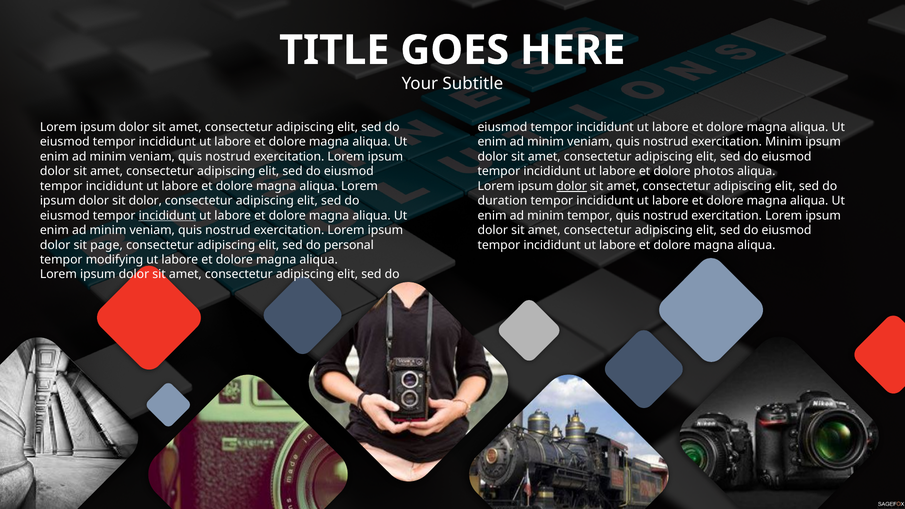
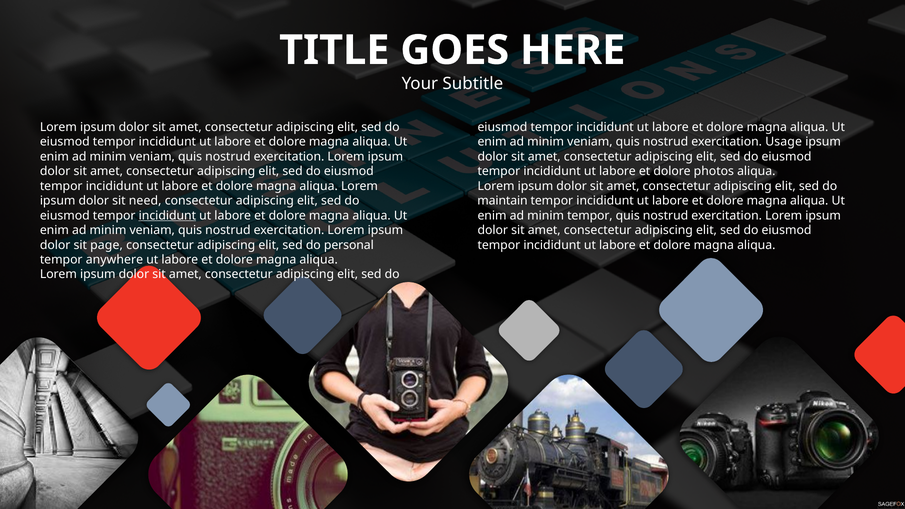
exercitation Minim: Minim -> Usage
dolor at (572, 186) underline: present -> none
sit dolor: dolor -> need
duration: duration -> maintain
modifying: modifying -> anywhere
